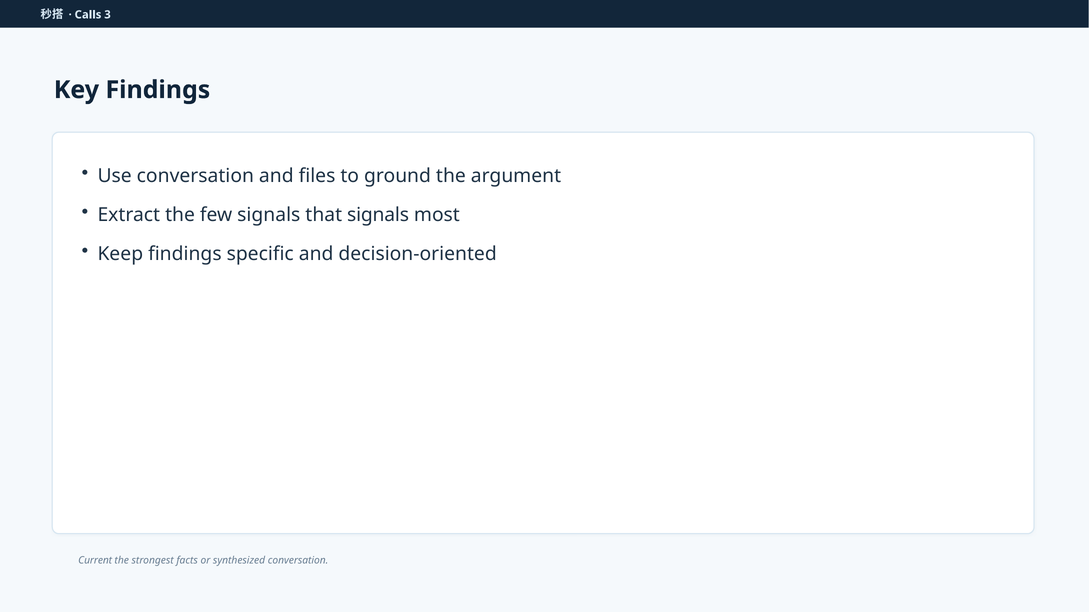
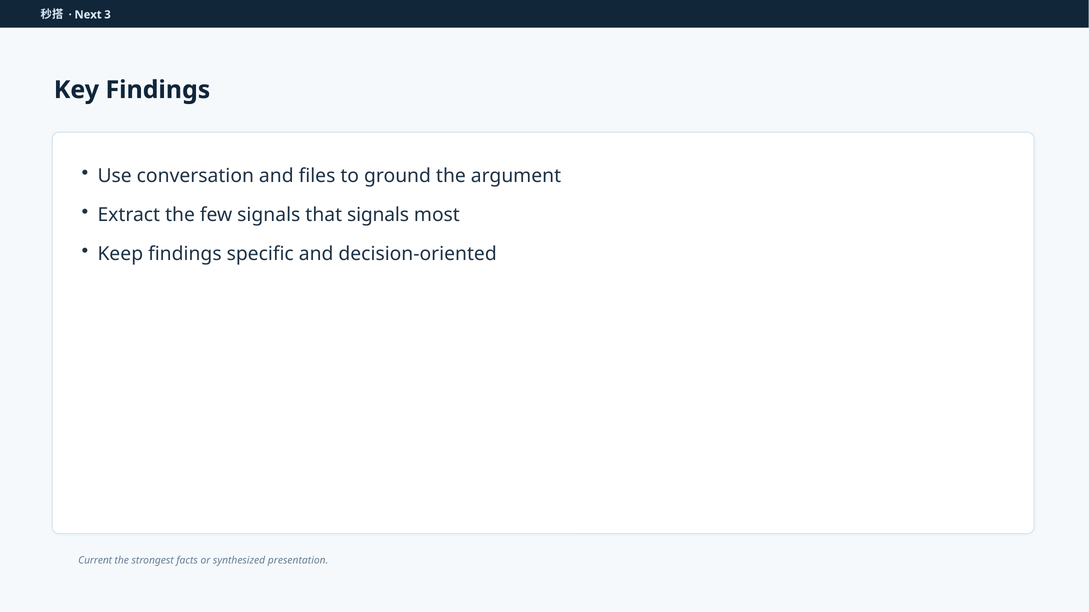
Calls: Calls -> Next
synthesized conversation: conversation -> presentation
